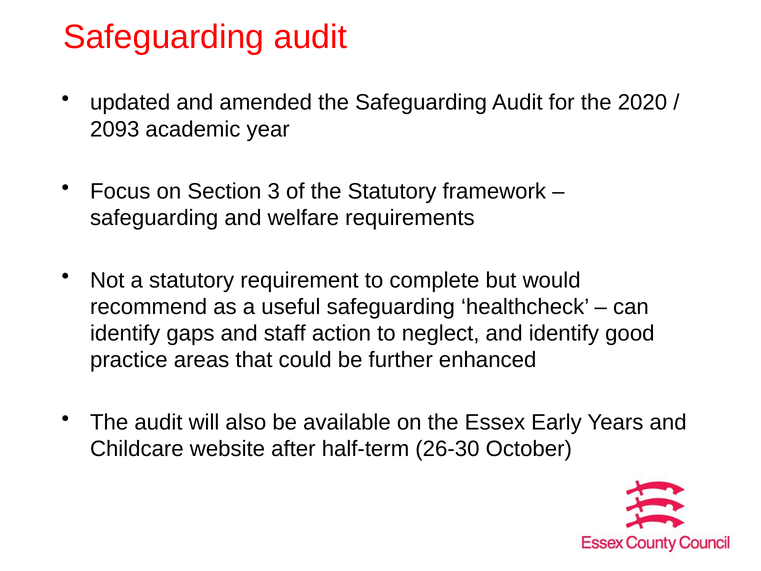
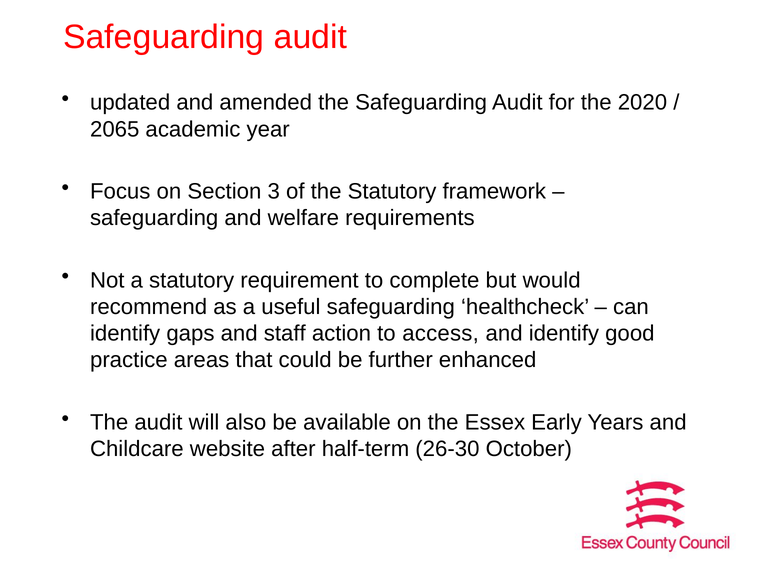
2093: 2093 -> 2065
neglect: neglect -> access
